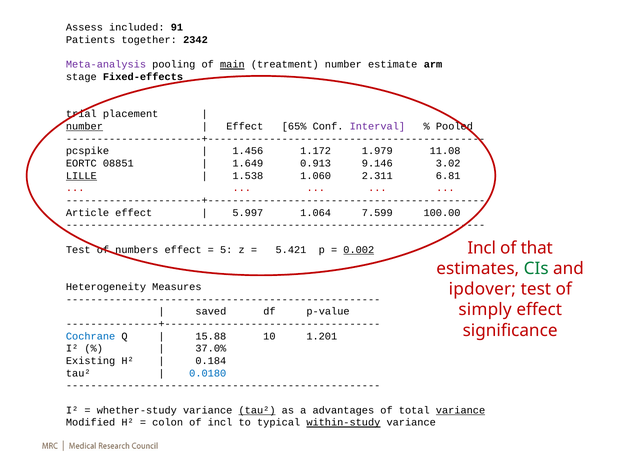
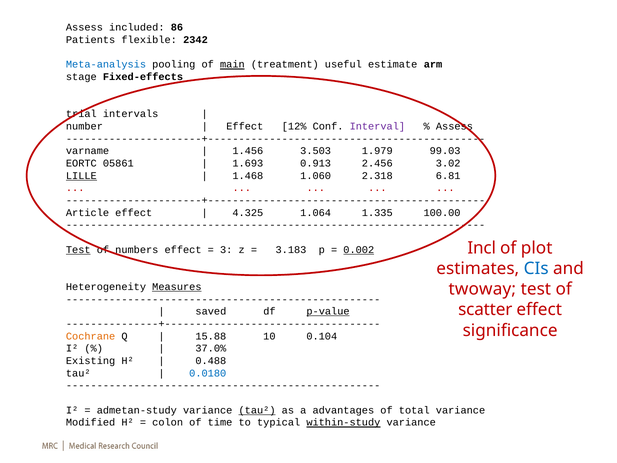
91: 91 -> 86
together: together -> flexible
Meta-analysis colour: purple -> blue
treatment number: number -> useful
placement: placement -> intervals
number at (84, 126) underline: present -> none
65%: 65% -> 12%
Pooled at (454, 126): Pooled -> Assess
pcspike: pcspike -> varname
1.172: 1.172 -> 3.503
11.08: 11.08 -> 99.03
08851: 08851 -> 05861
1.649: 1.649 -> 1.693
9.146: 9.146 -> 2.456
1.538: 1.538 -> 1.468
2.311: 2.311 -> 2.318
5.997: 5.997 -> 4.325
7.599: 7.599 -> 1.335
that: that -> plot
Test at (78, 250) underline: none -> present
5: 5 -> 3
5.421: 5.421 -> 3.183
CIs colour: green -> blue
Measures underline: none -> present
ipdover: ipdover -> twoway
simply: simply -> scatter
p-value underline: none -> present
Cochrane colour: blue -> orange
1.201: 1.201 -> 0.104
0.184: 0.184 -> 0.488
whether-study: whether-study -> admetan-study
variance at (461, 410) underline: present -> none
of incl: incl -> time
